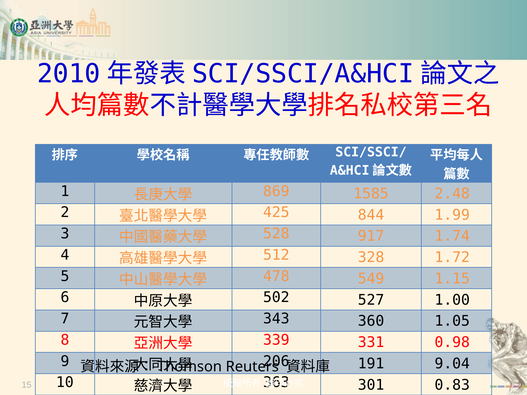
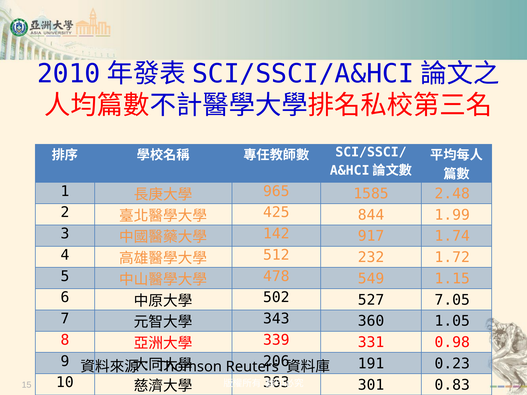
869: 869 -> 965
528: 528 -> 142
328: 328 -> 232
1.00: 1.00 -> 7.05
9.04: 9.04 -> 0.23
